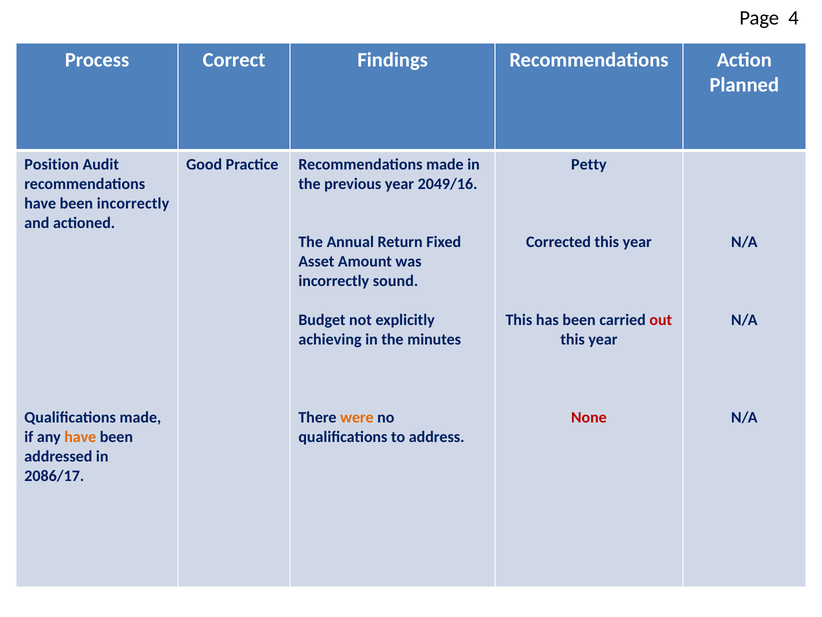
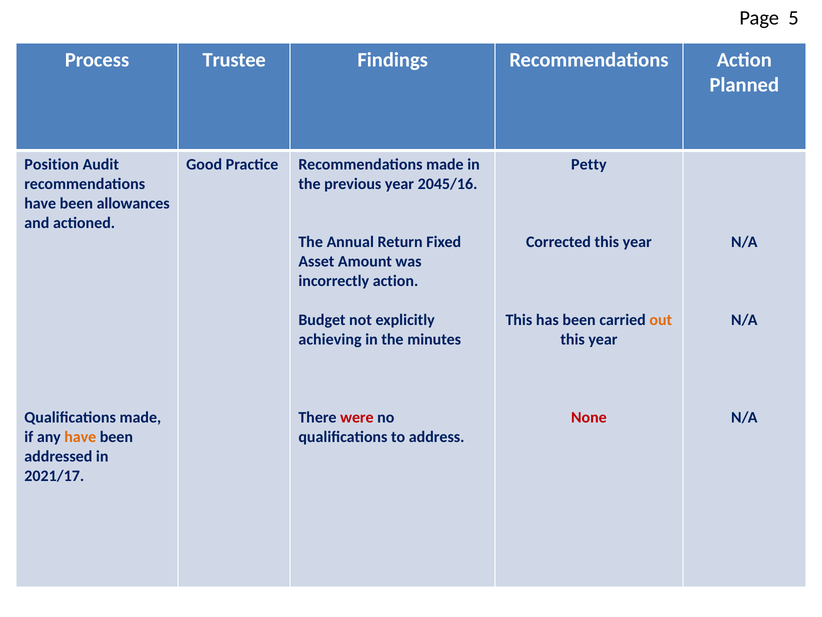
4: 4 -> 5
Correct: Correct -> Trustee
2049/16: 2049/16 -> 2045/16
been incorrectly: incorrectly -> allowances
incorrectly sound: sound -> action
out colour: red -> orange
were colour: orange -> red
2086/17: 2086/17 -> 2021/17
